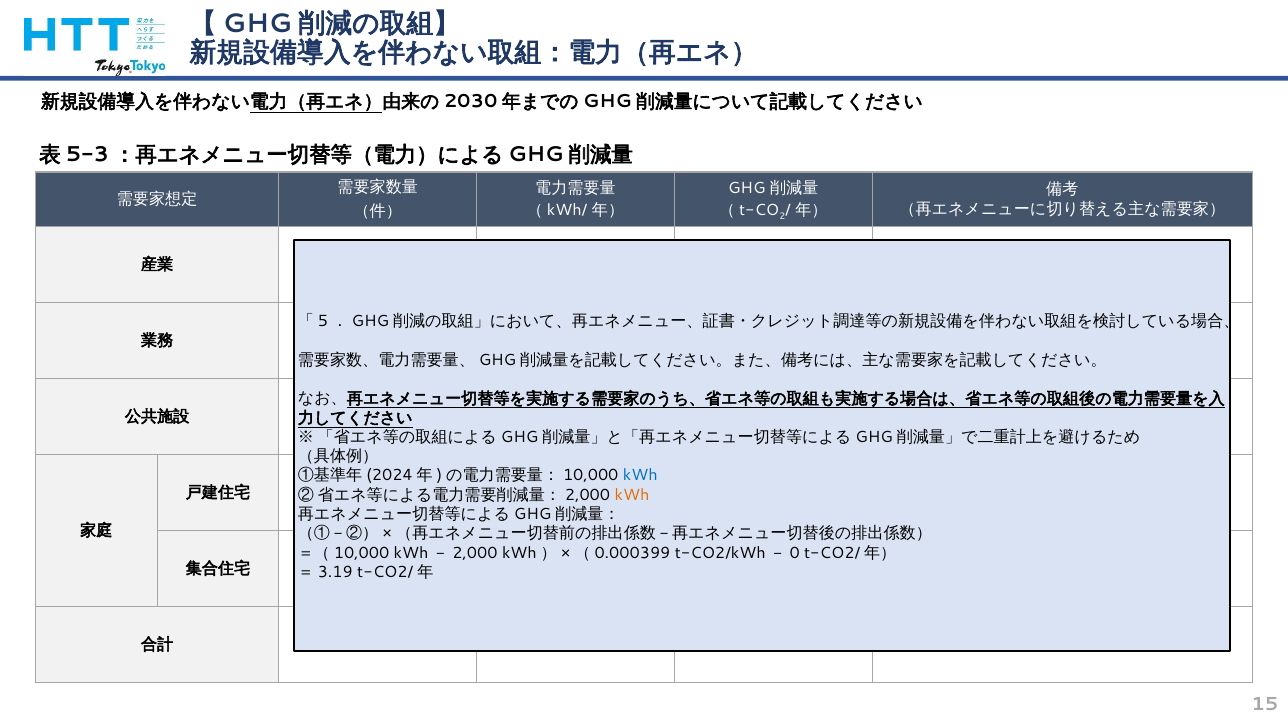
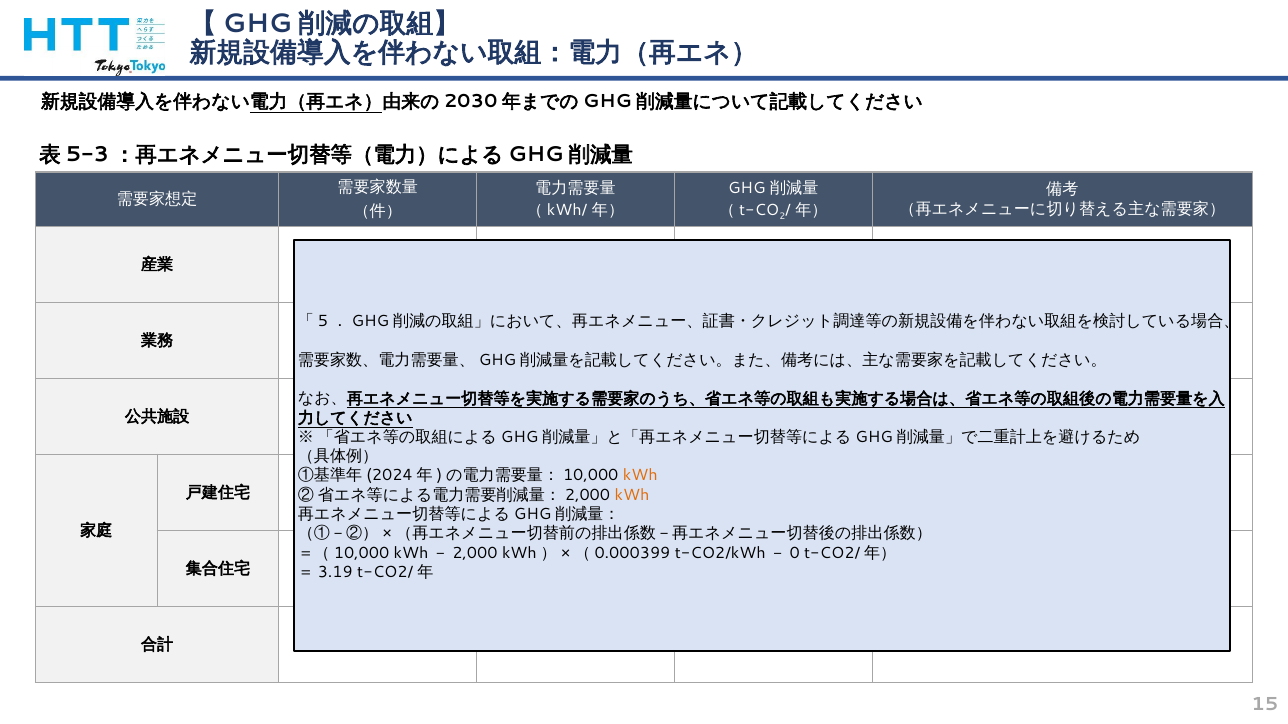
kWh at (640, 476) colour: blue -> orange
